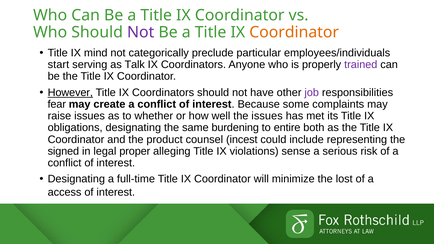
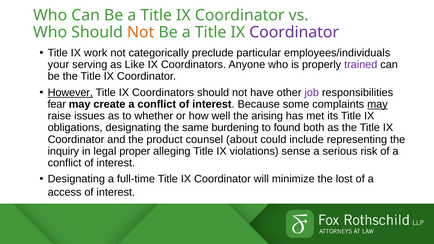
Not at (141, 32) colour: purple -> orange
Coordinator at (294, 32) colour: orange -> purple
mind: mind -> work
start: start -> your
Talk: Talk -> Like
may at (377, 104) underline: none -> present
the issues: issues -> arising
entire: entire -> found
incest: incest -> about
signed: signed -> inquiry
